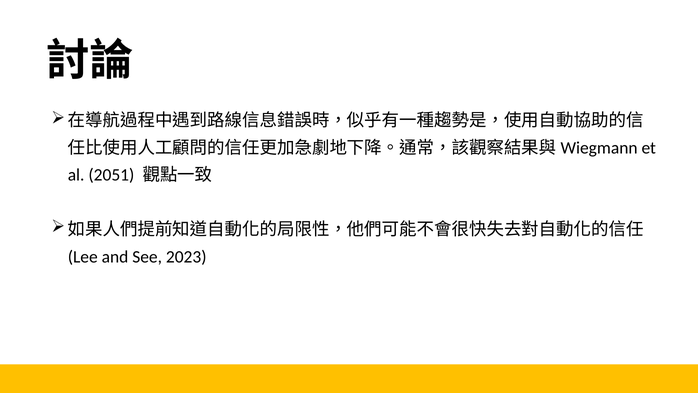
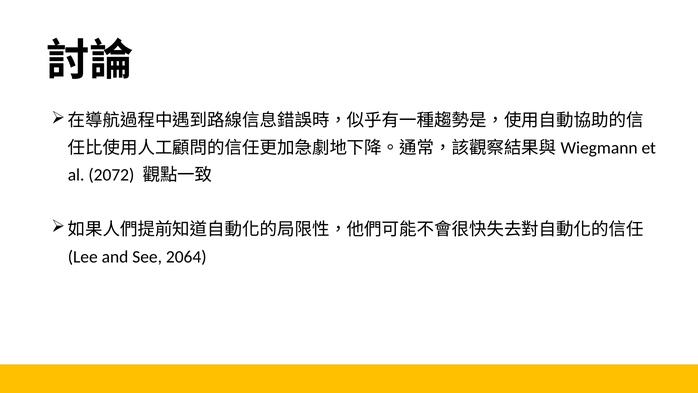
2051: 2051 -> 2072
2023: 2023 -> 2064
